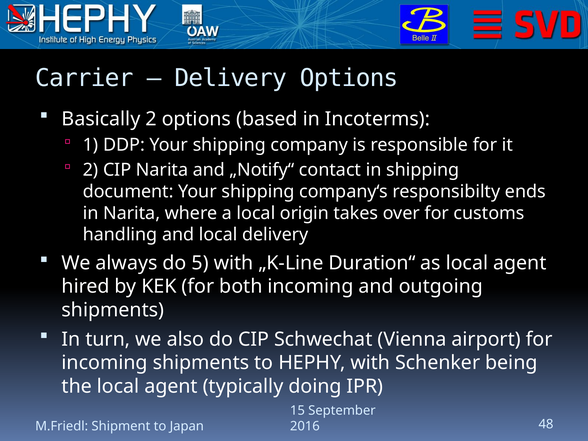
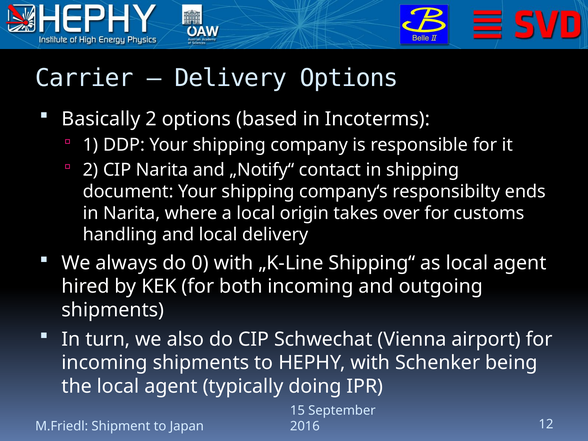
5: 5 -> 0
Duration“: Duration“ -> Shipping“
48: 48 -> 12
